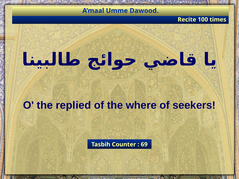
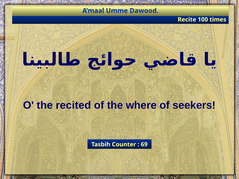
replied: replied -> recited
